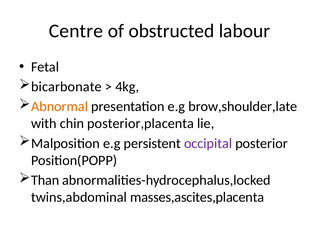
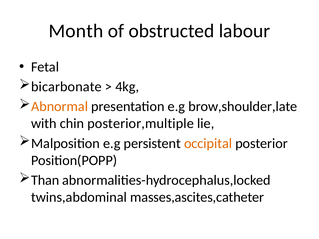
Centre: Centre -> Month
posterior,placenta: posterior,placenta -> posterior,multiple
occipital colour: purple -> orange
masses,ascites,placenta: masses,ascites,placenta -> masses,ascites,catheter
